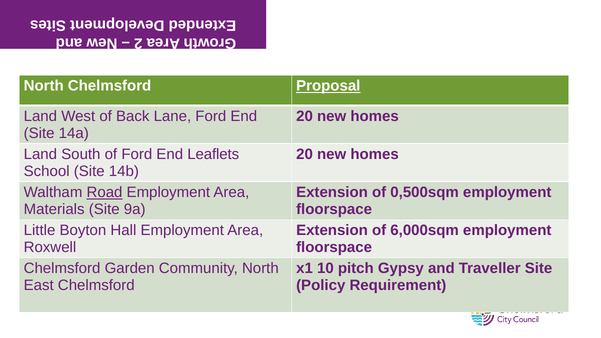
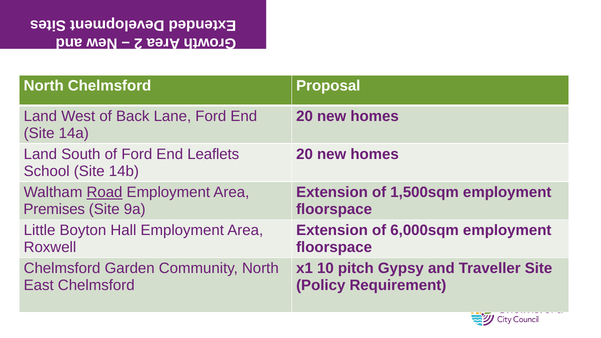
Proposal underline: present -> none
0,500sqm: 0,500sqm -> 1,500sqm
Materials: Materials -> Premises
